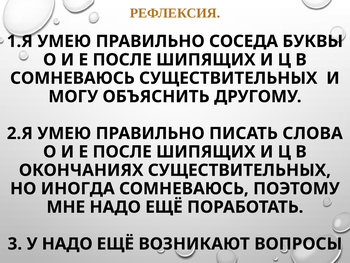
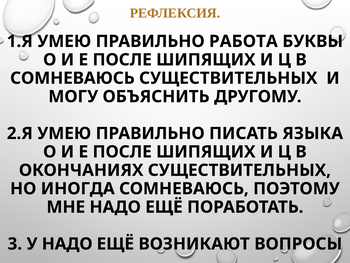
СОСЕДА: СОСЕДА -> РАБОТА
СЛОВА: СЛОВА -> ЯЗЫКА
